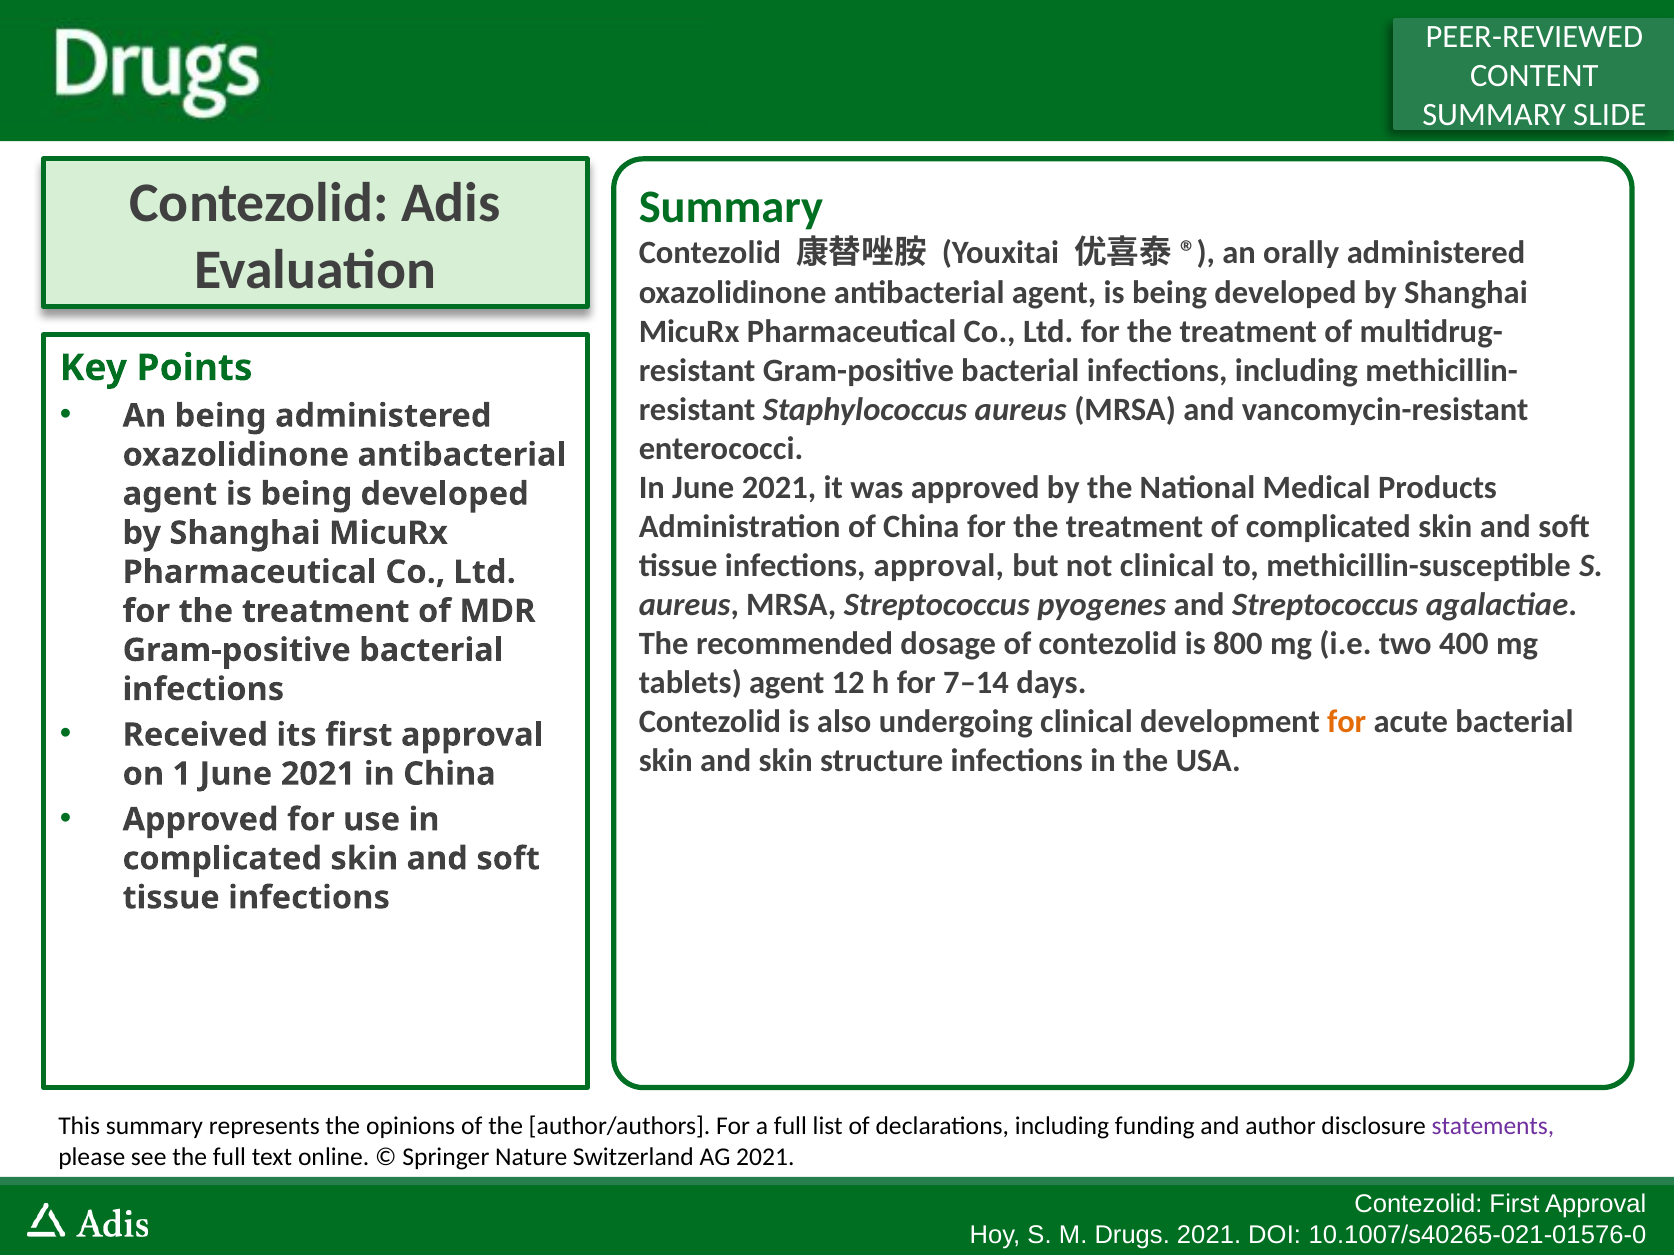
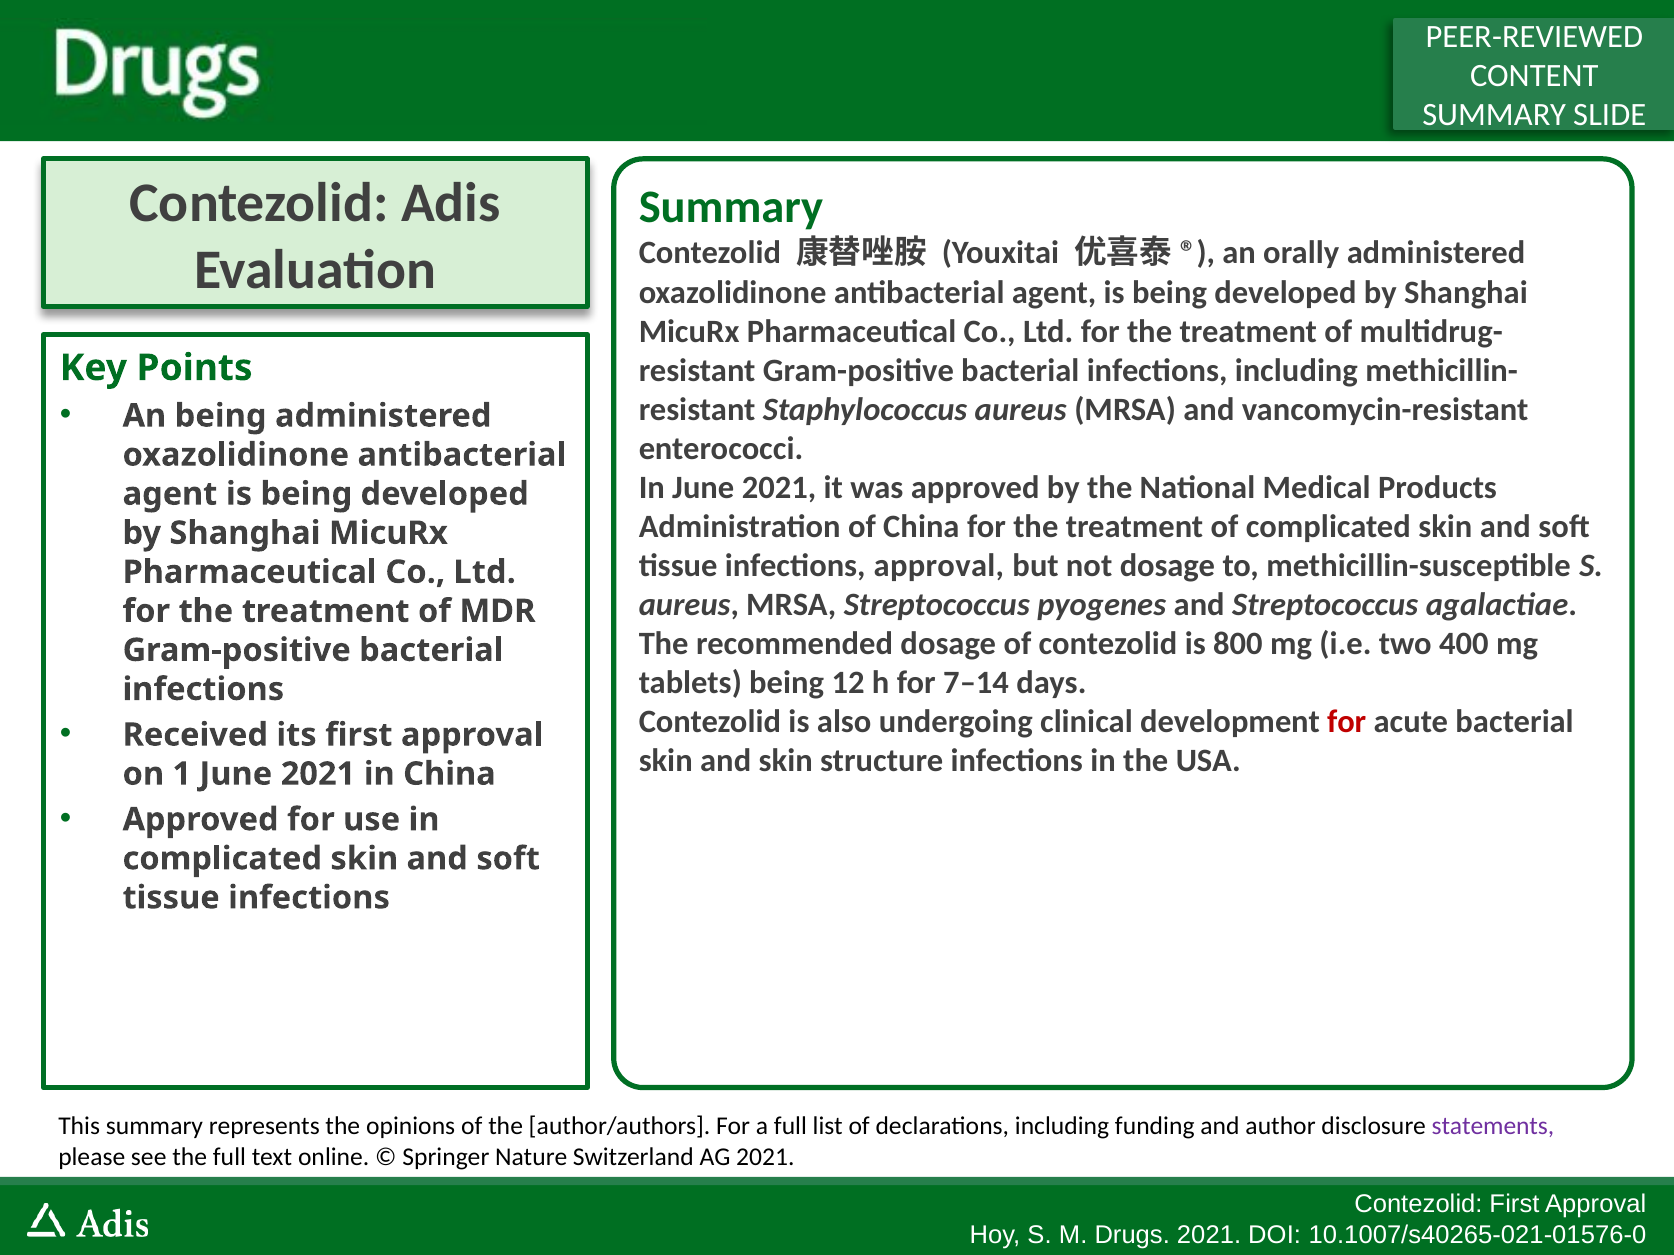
not clinical: clinical -> dosage
tablets agent: agent -> being
for at (1347, 722) colour: orange -> red
